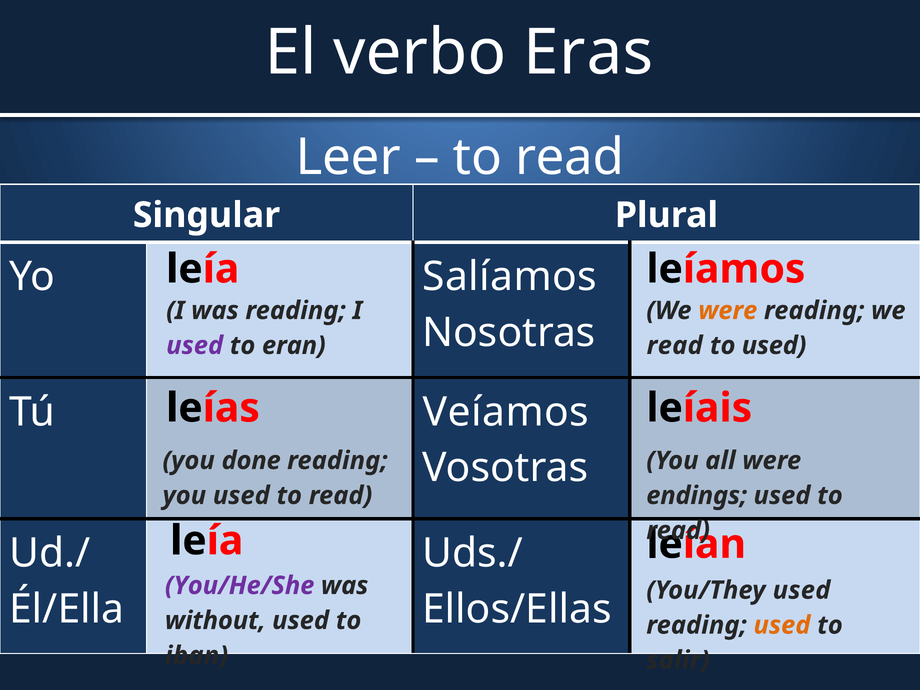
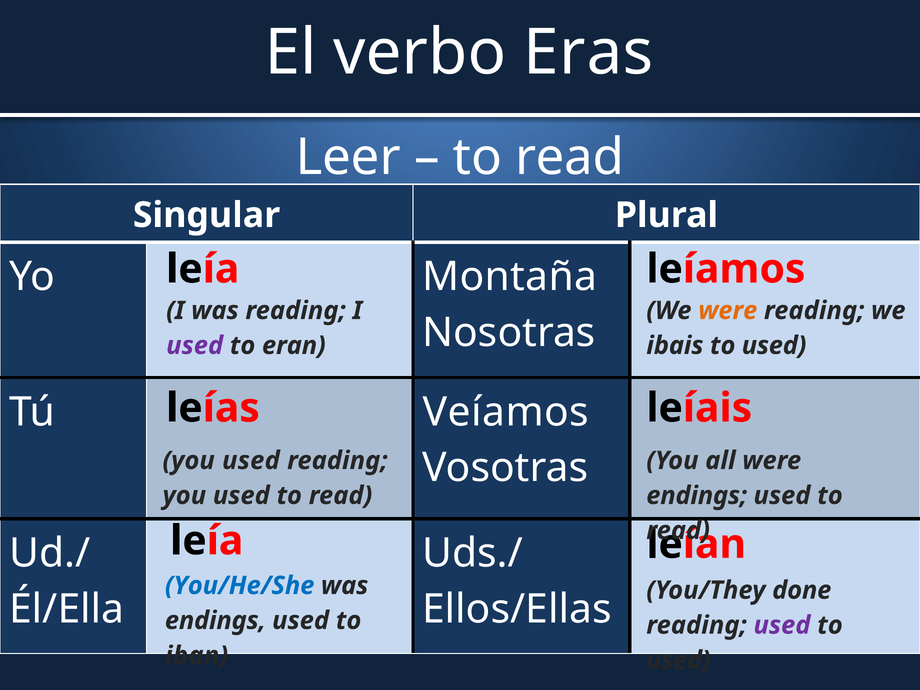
Salíamos: Salíamos -> Montaña
read at (675, 346): read -> ibais
done at (251, 461): done -> used
You/He/She colour: purple -> blue
You/They used: used -> done
without at (215, 621): without -> endings
used at (782, 625) colour: orange -> purple
salir at (678, 660): salir -> used
